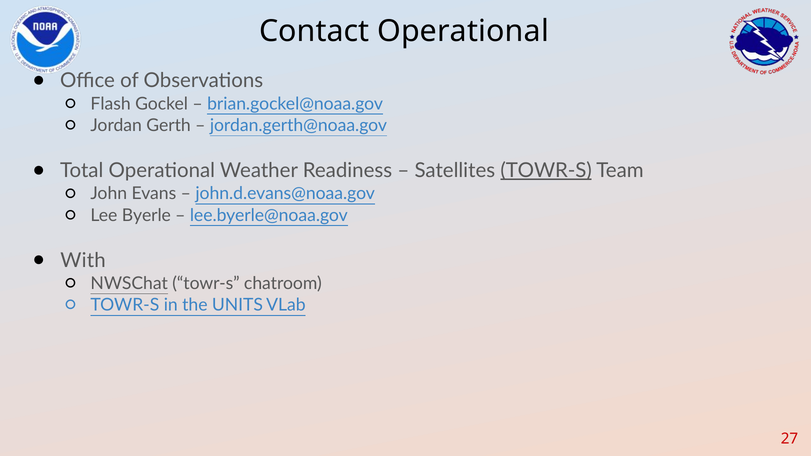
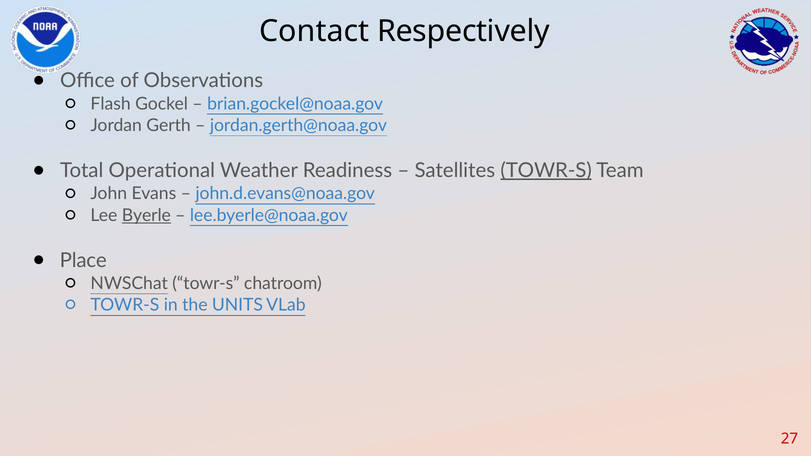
Contact Operational: Operational -> Respectively
Byerle underline: none -> present
With: With -> Place
